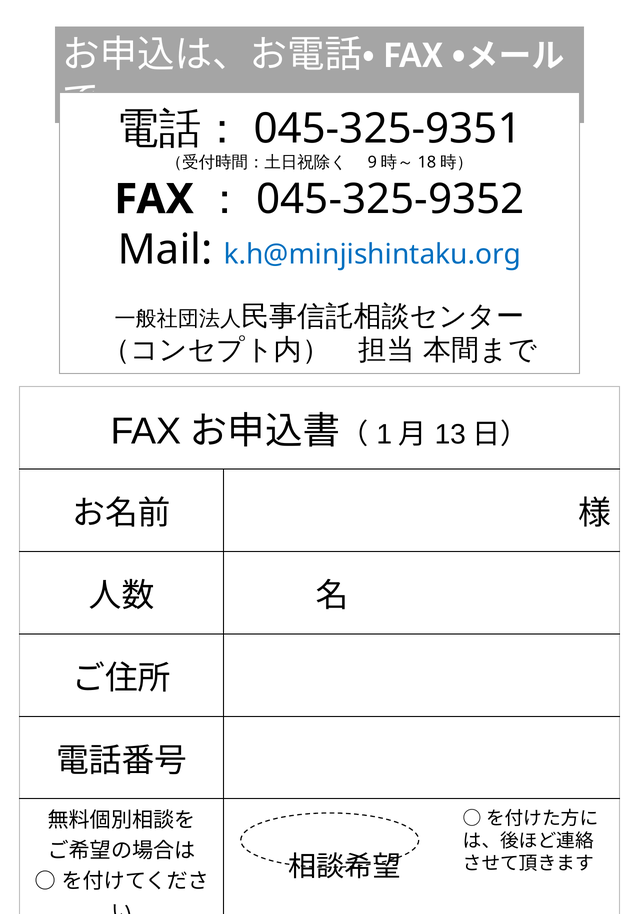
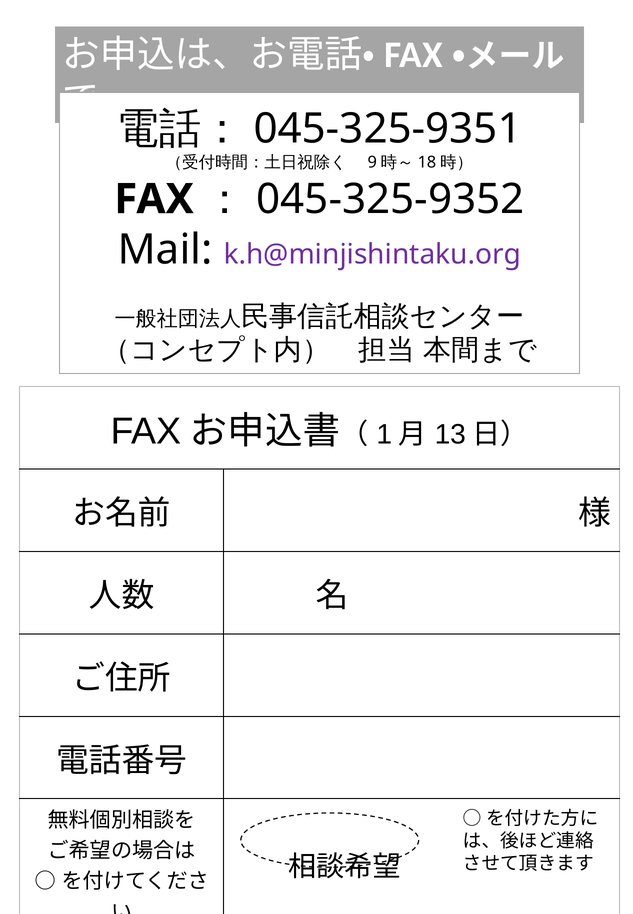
k.h@minjishintaku.org colour: blue -> purple
